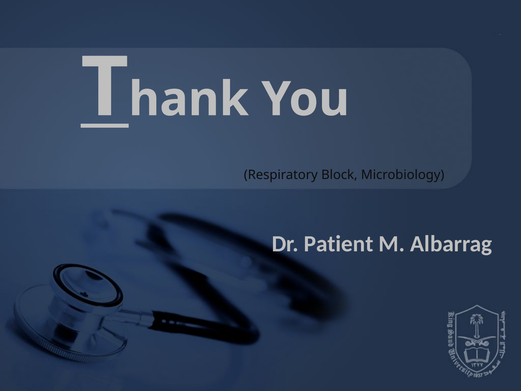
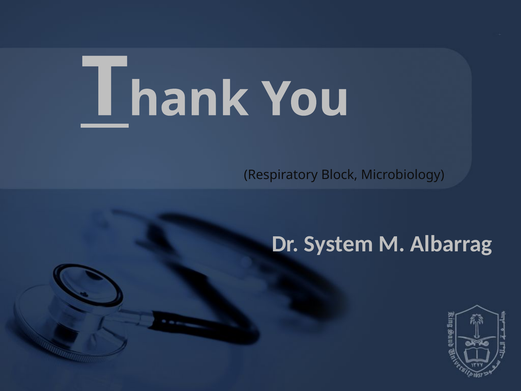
Patient: Patient -> System
